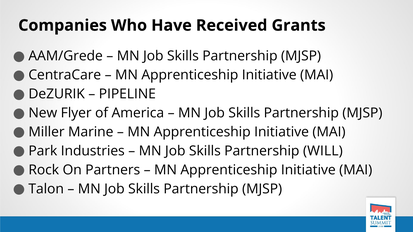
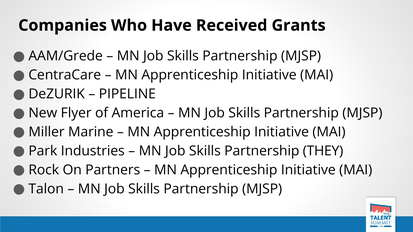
WILL: WILL -> THEY
